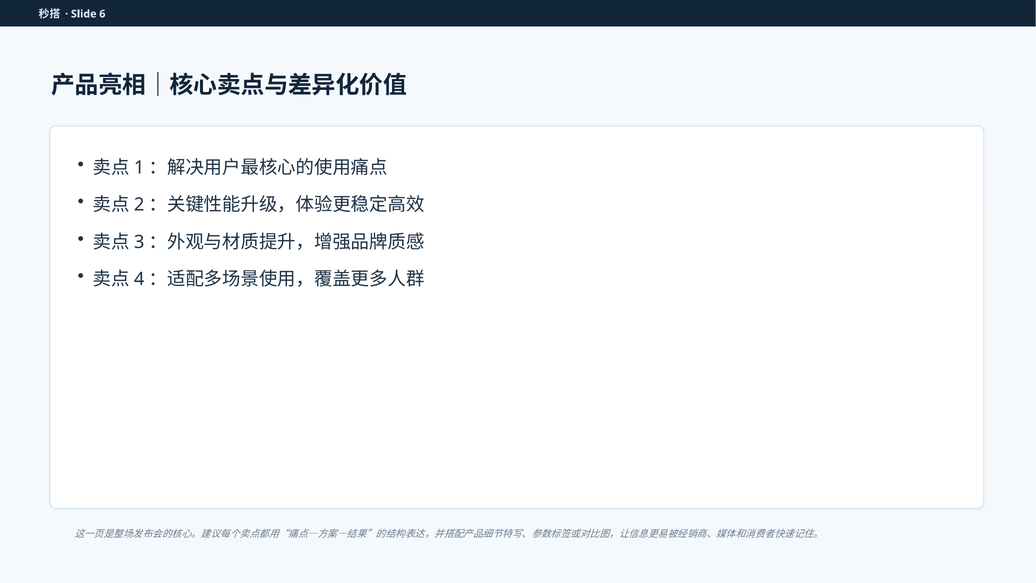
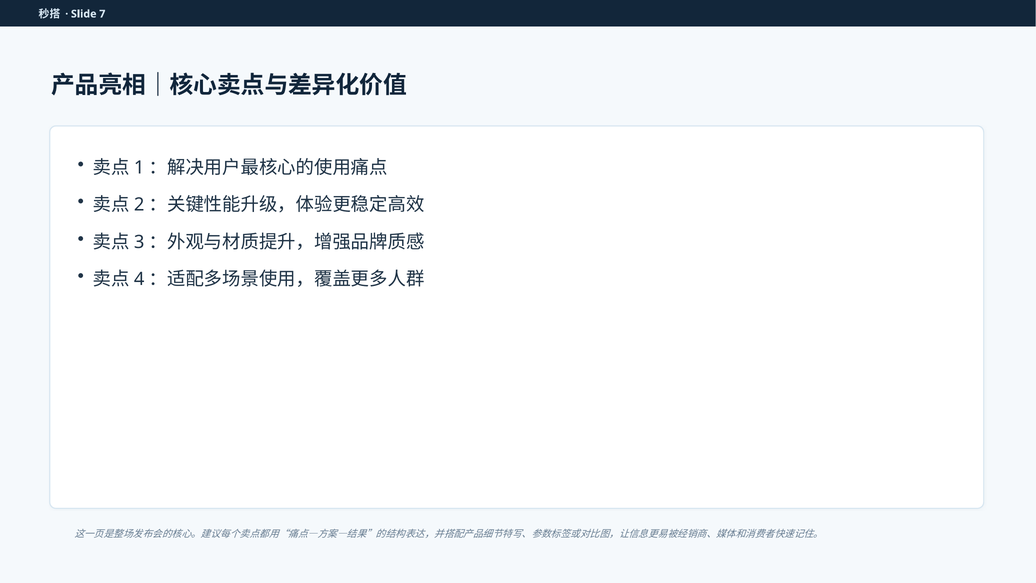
6: 6 -> 7
